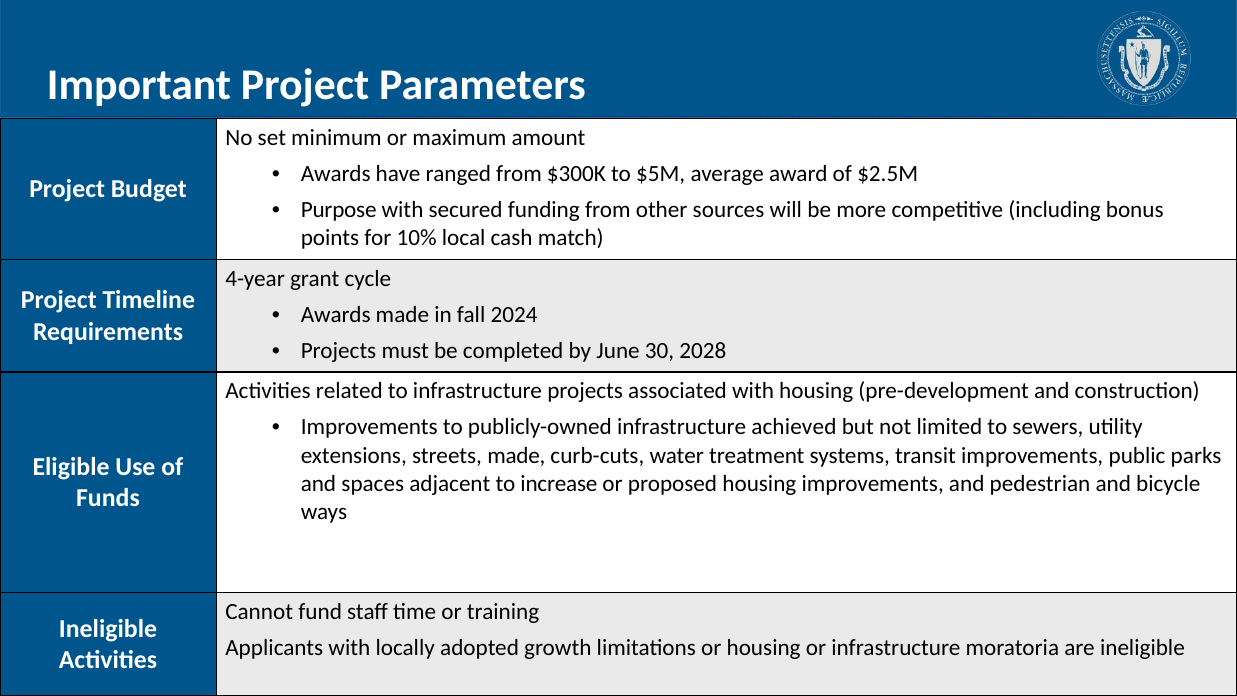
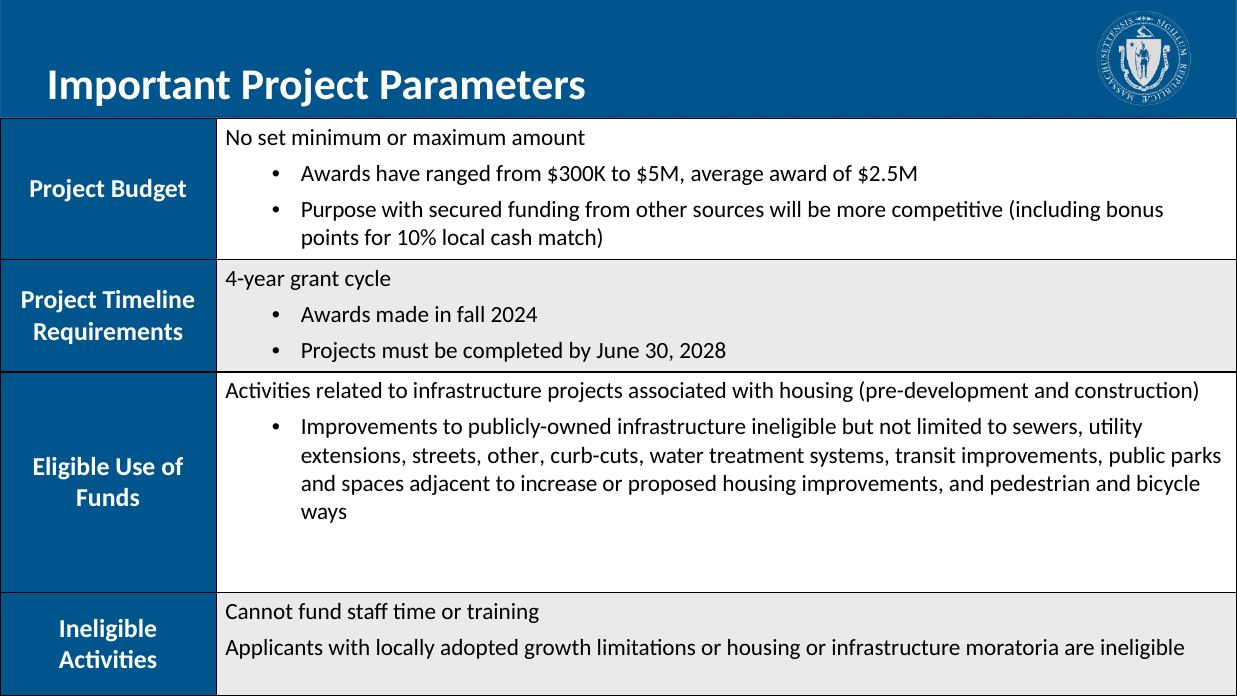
infrastructure achieved: achieved -> ineligible
streets made: made -> other
